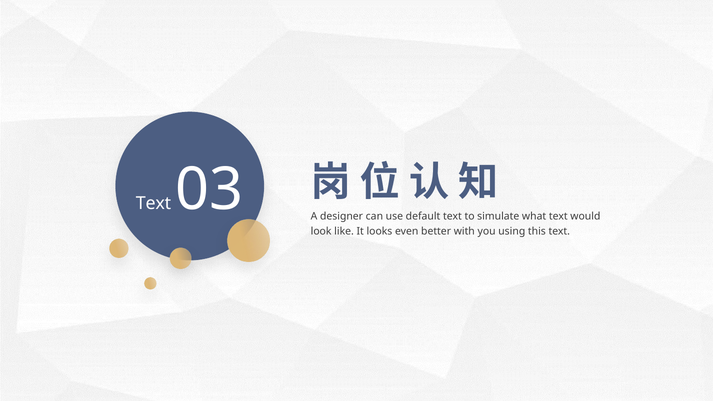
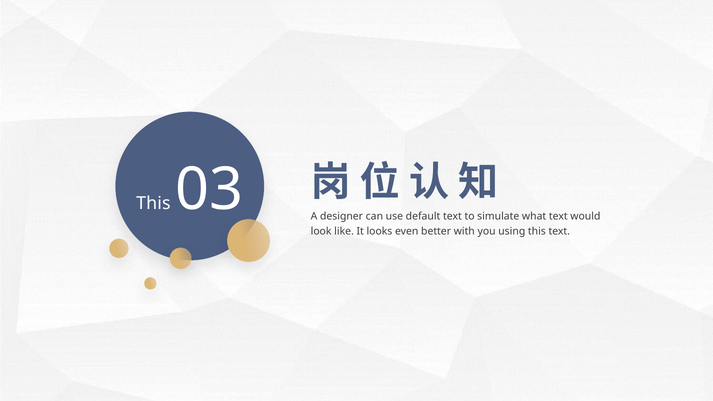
Text at (153, 204): Text -> This
